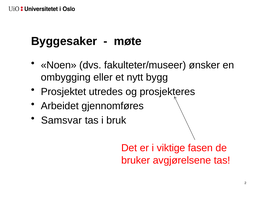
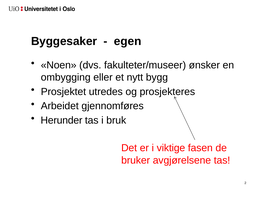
møte: møte -> egen
Samsvar: Samsvar -> Herunder
